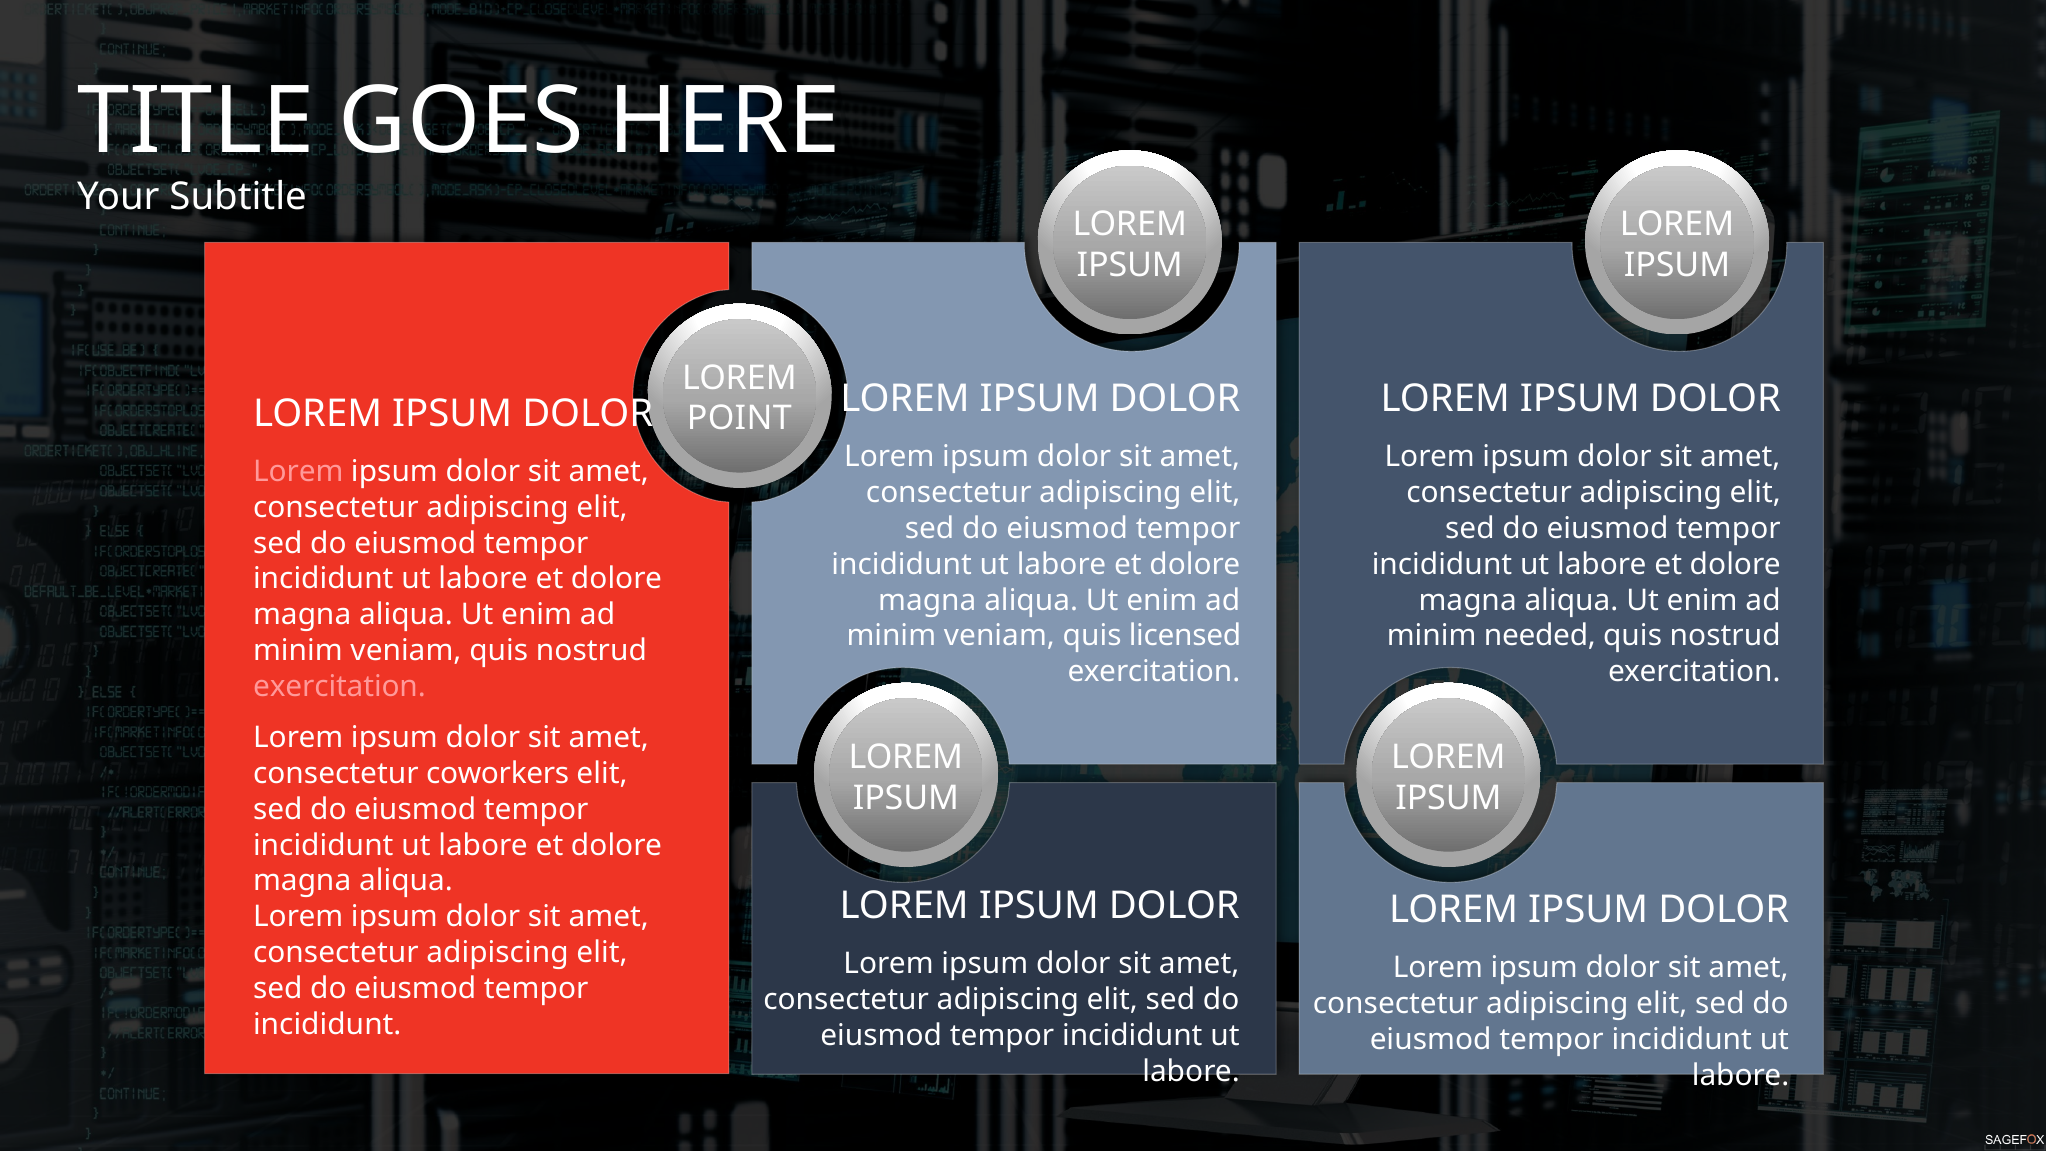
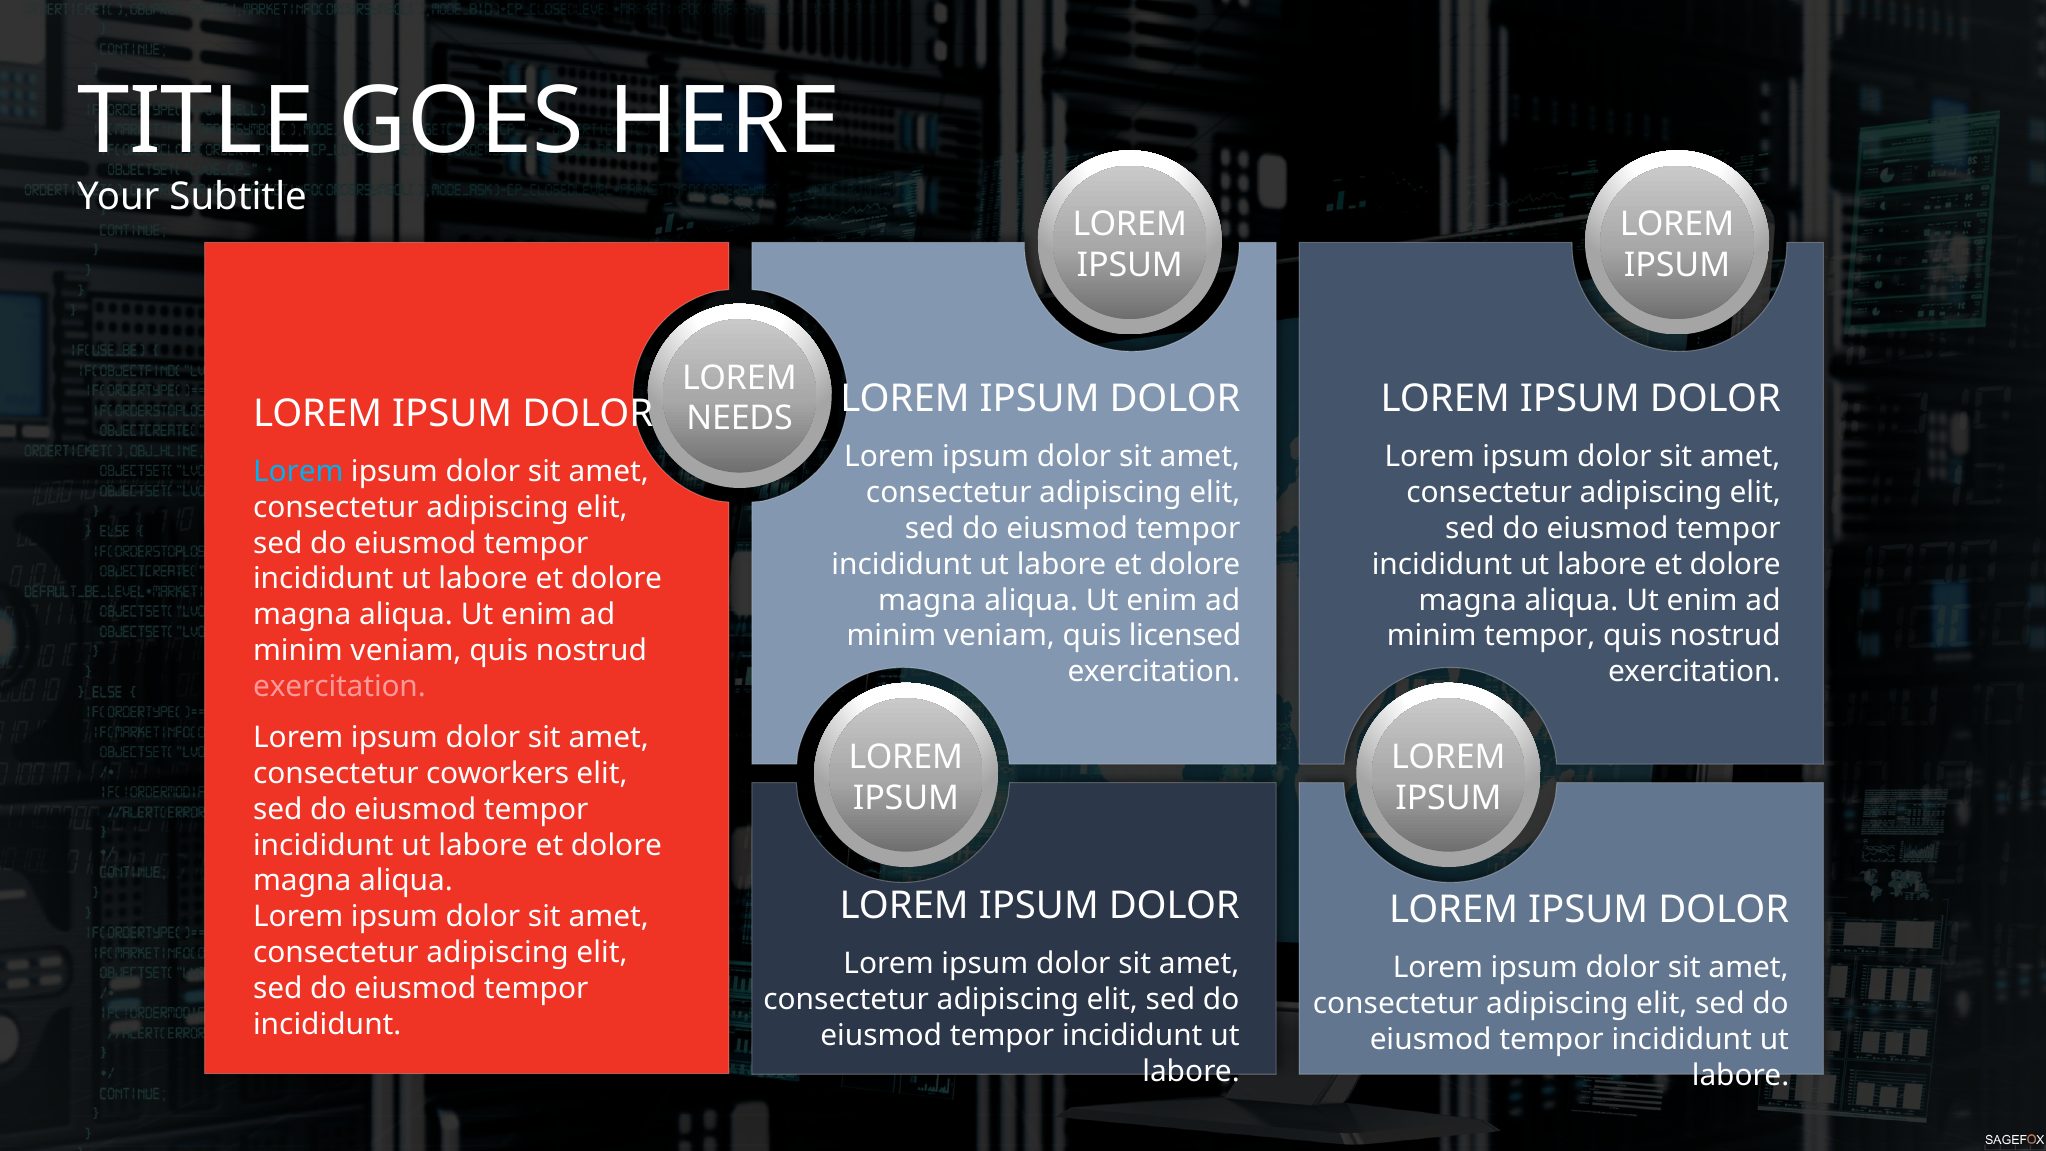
POINT: POINT -> NEEDS
Lorem at (298, 472) colour: pink -> light blue
minim needed: needed -> tempor
